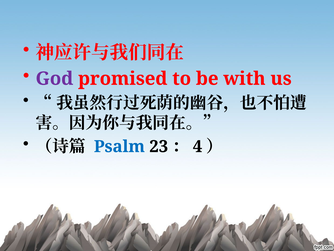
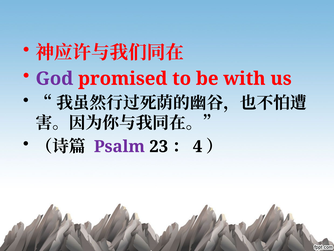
Psalm colour: blue -> purple
